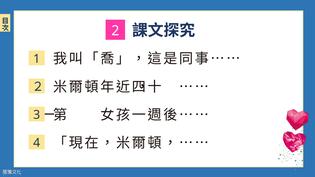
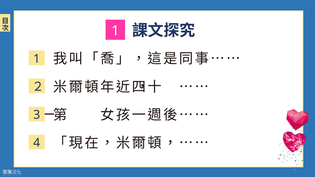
2 at (115, 31): 2 -> 1
